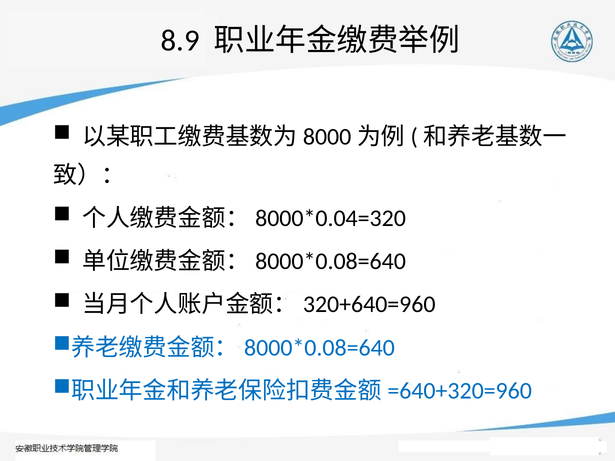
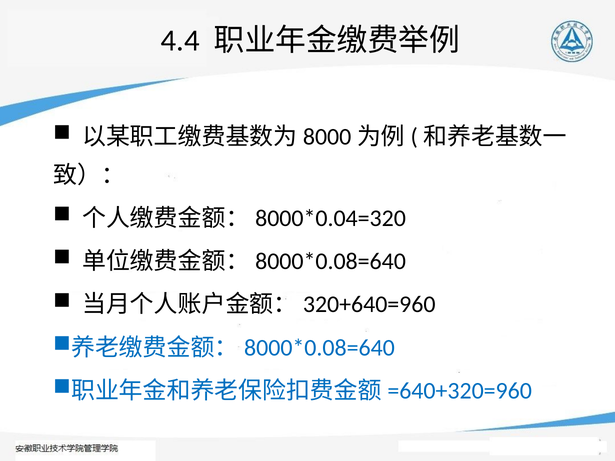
8.9: 8.9 -> 4.4
